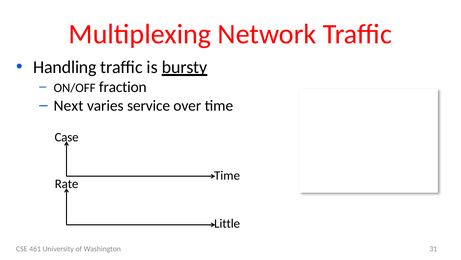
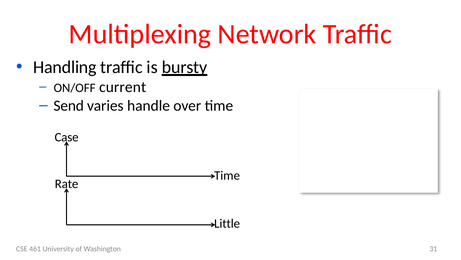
fraction: fraction -> current
Next: Next -> Send
service: service -> handle
